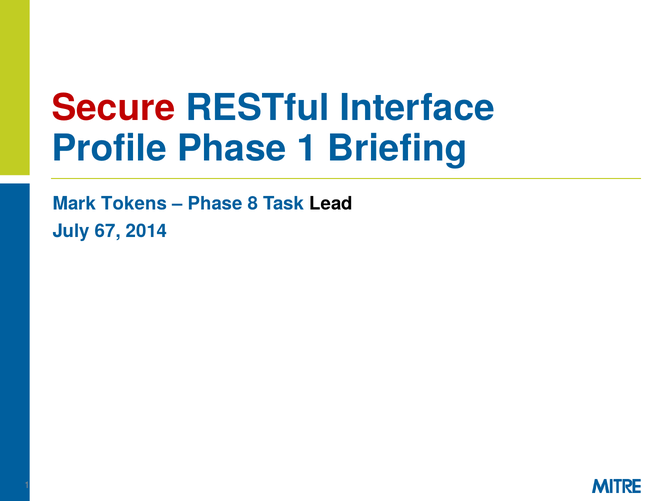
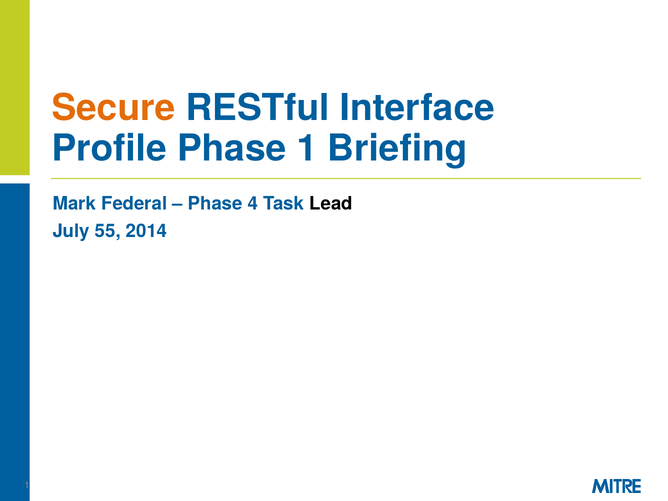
Secure colour: red -> orange
Tokens: Tokens -> Federal
8: 8 -> 4
67: 67 -> 55
